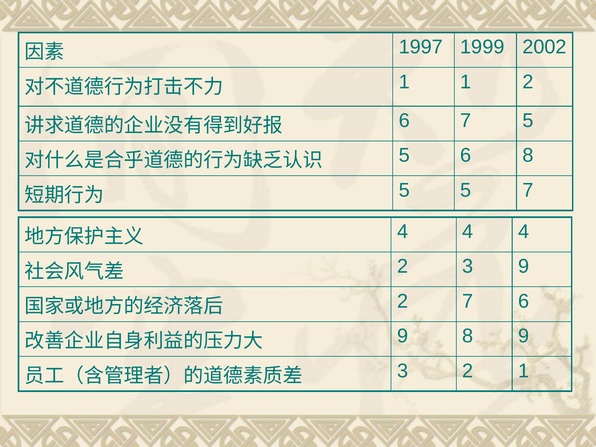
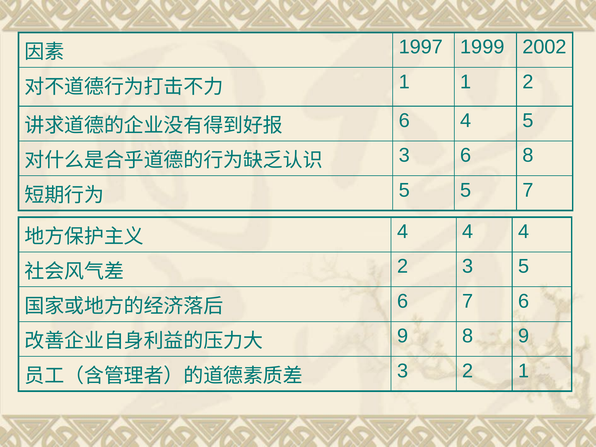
6 7: 7 -> 4
5 at (404, 155): 5 -> 3
3 9: 9 -> 5
2 at (403, 301): 2 -> 6
